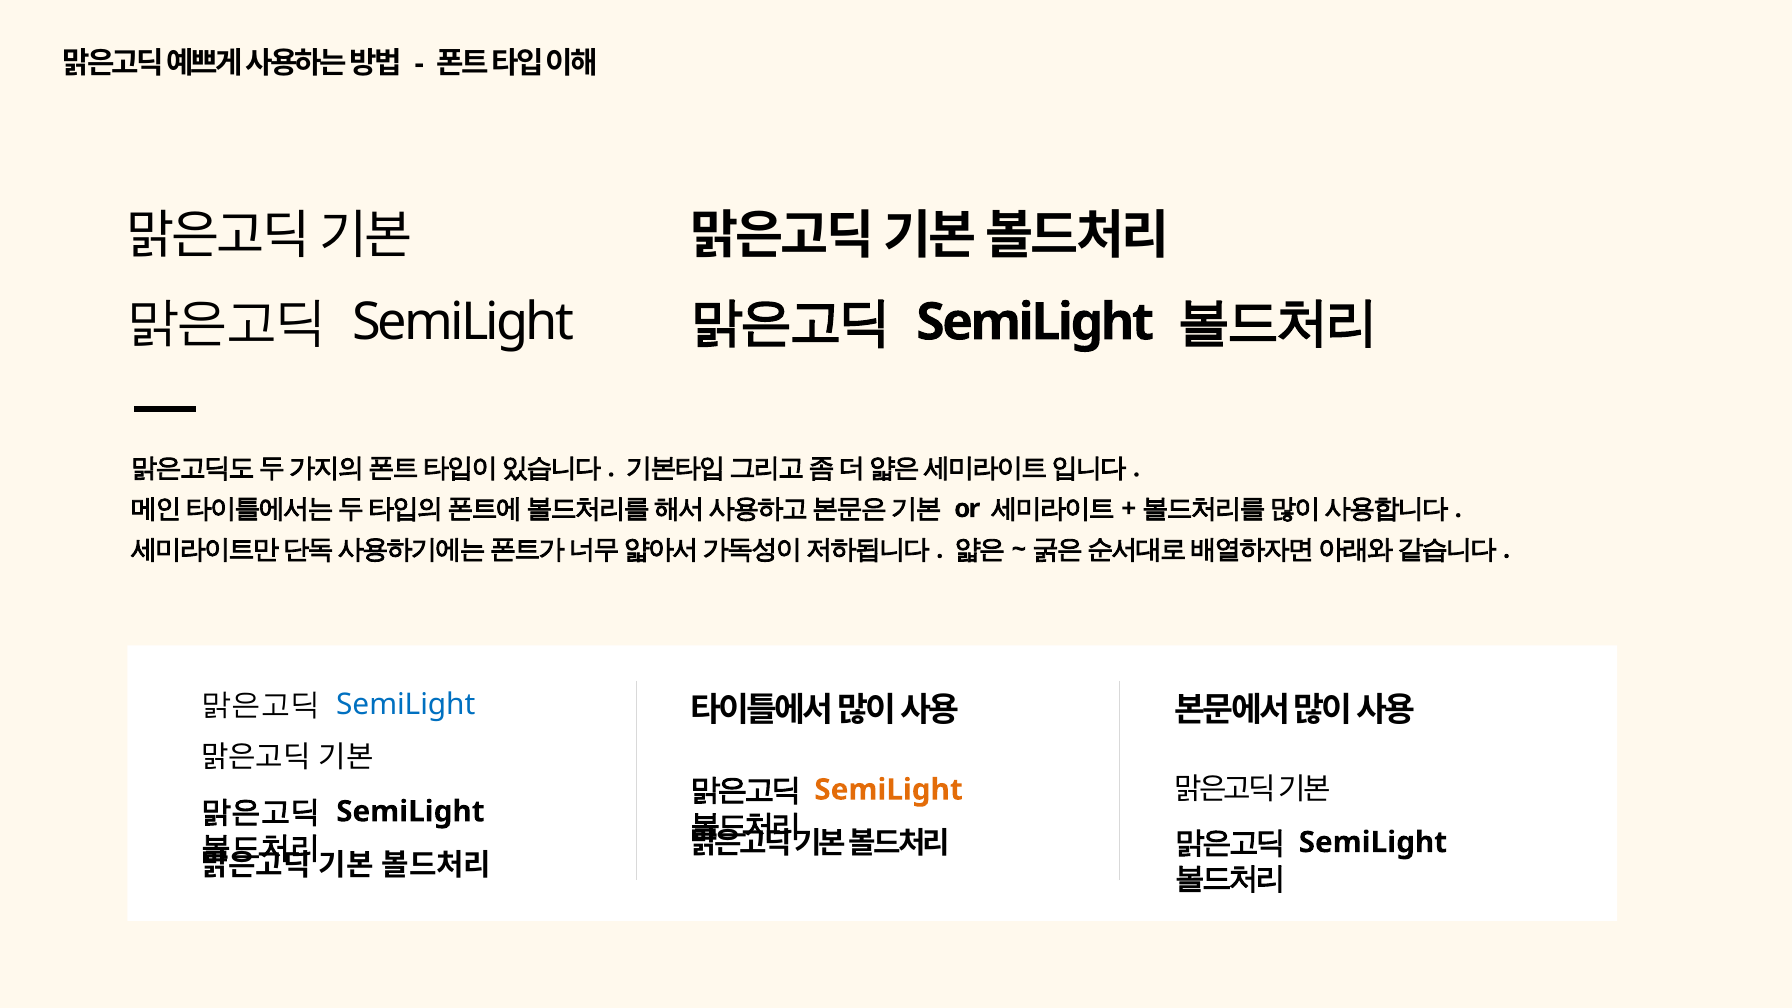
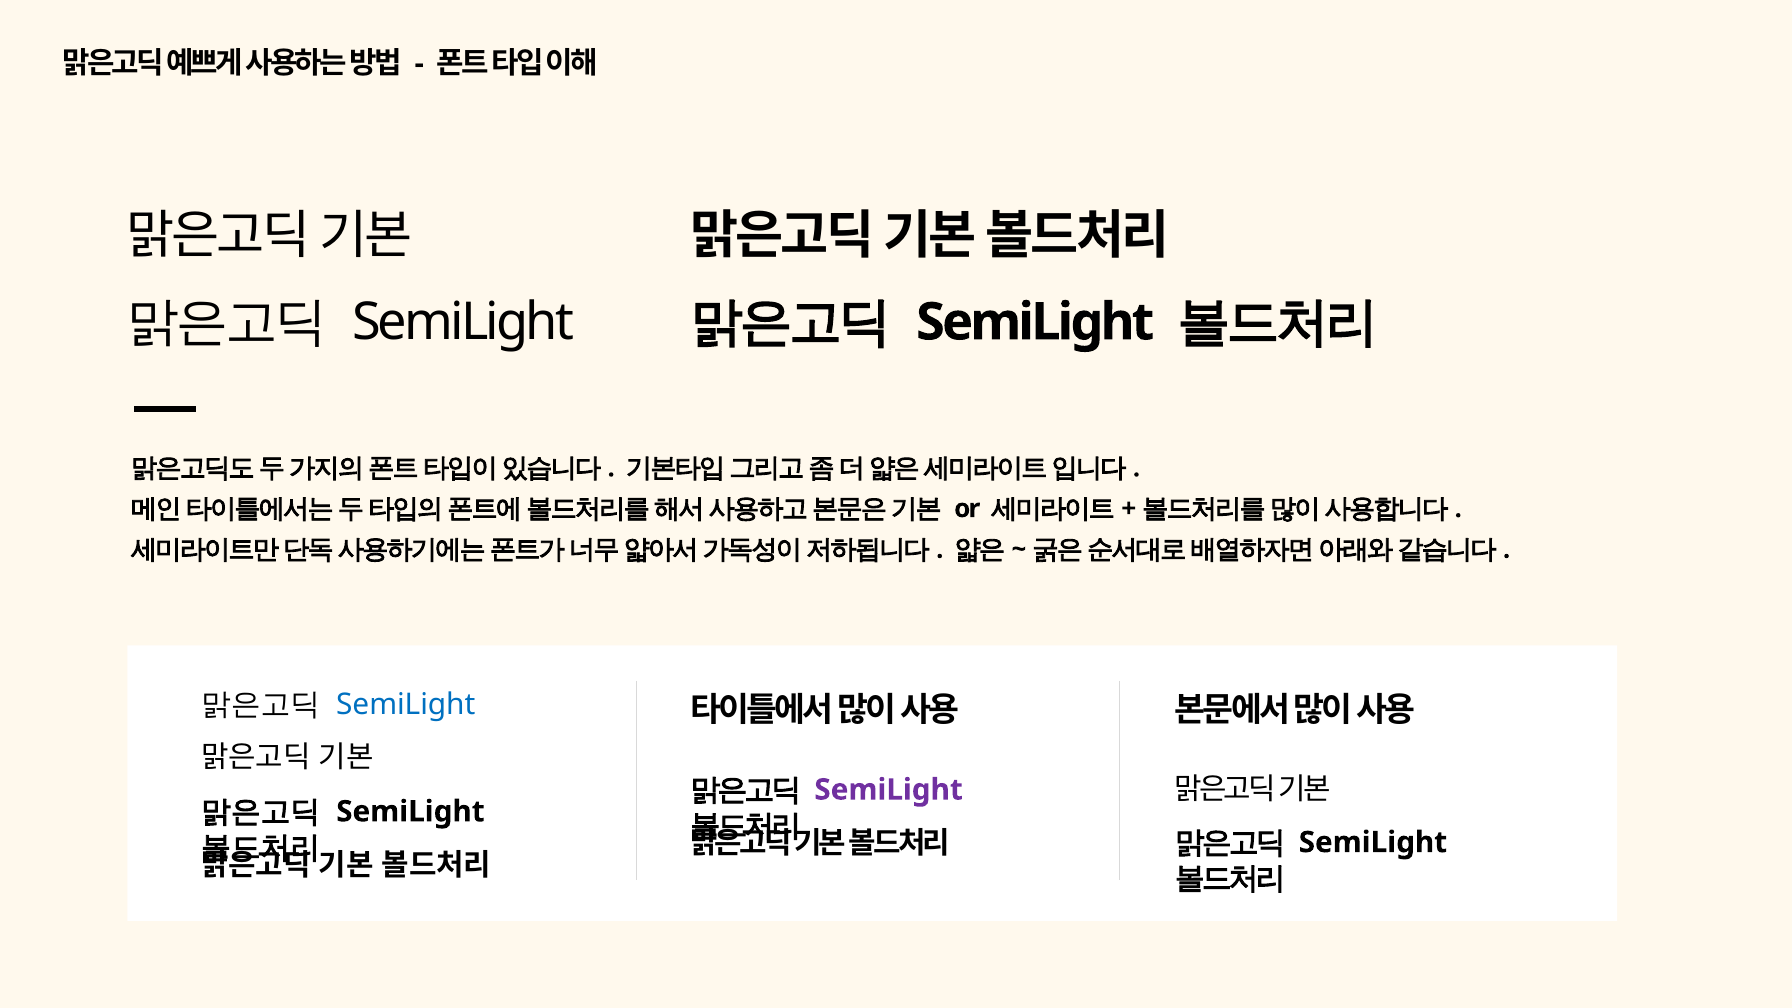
SemiLight at (889, 790) colour: orange -> purple
